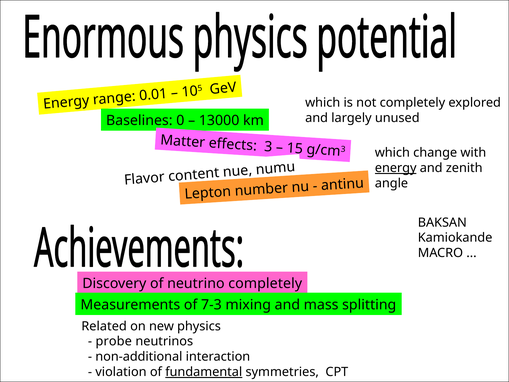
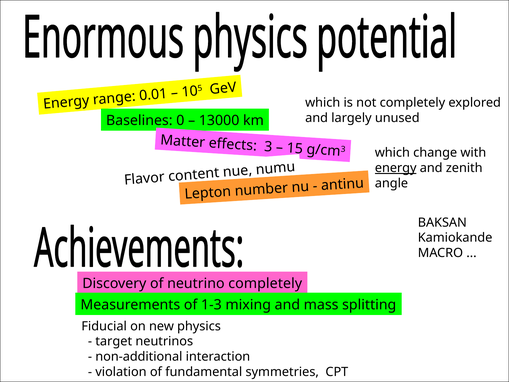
7-3: 7-3 -> 1-3
Related: Related -> Fiducial
probe: probe -> target
fundamental underline: present -> none
